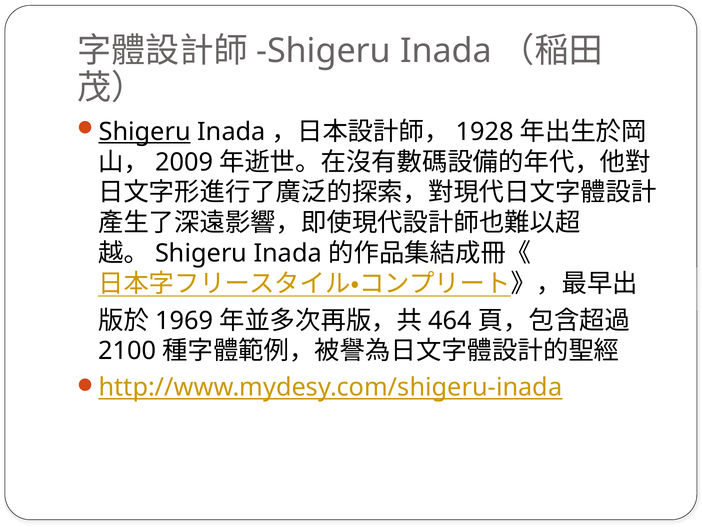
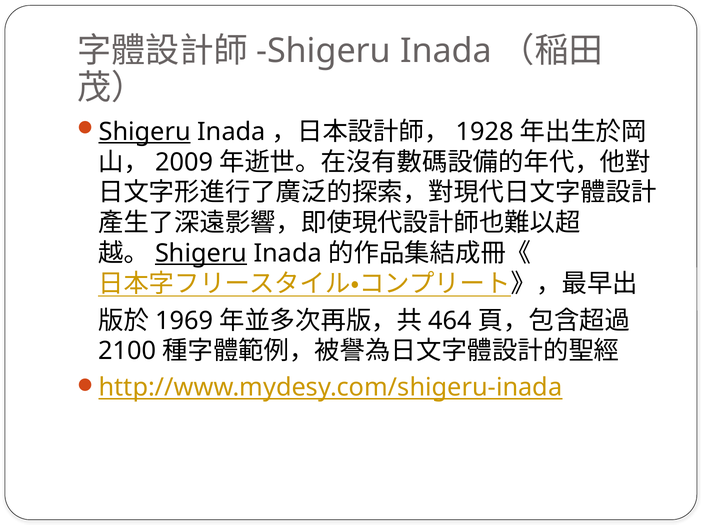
Shigeru at (201, 253) underline: none -> present
